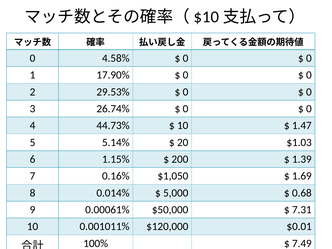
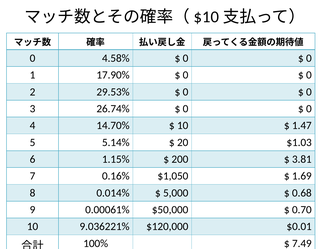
44.73%: 44.73% -> 14.70%
1.39: 1.39 -> 3.81
7.31: 7.31 -> 0.70
0.001011%: 0.001011% -> 9.036221%
